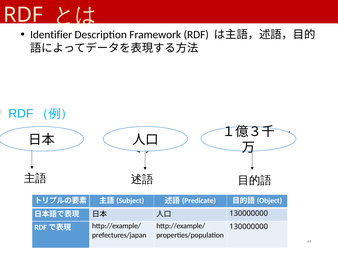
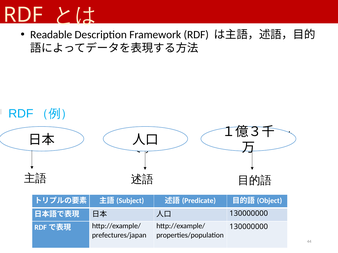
Identifier: Identifier -> Readable
